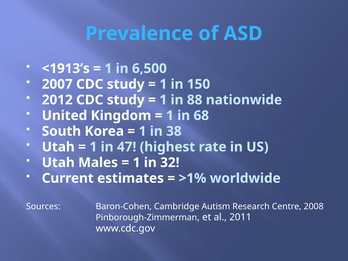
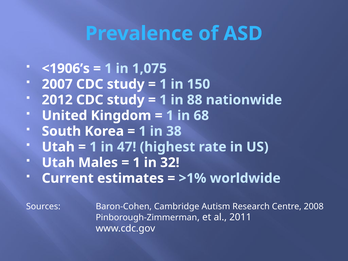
<1913’s: <1913’s -> <1906’s
6,500: 6,500 -> 1,075
